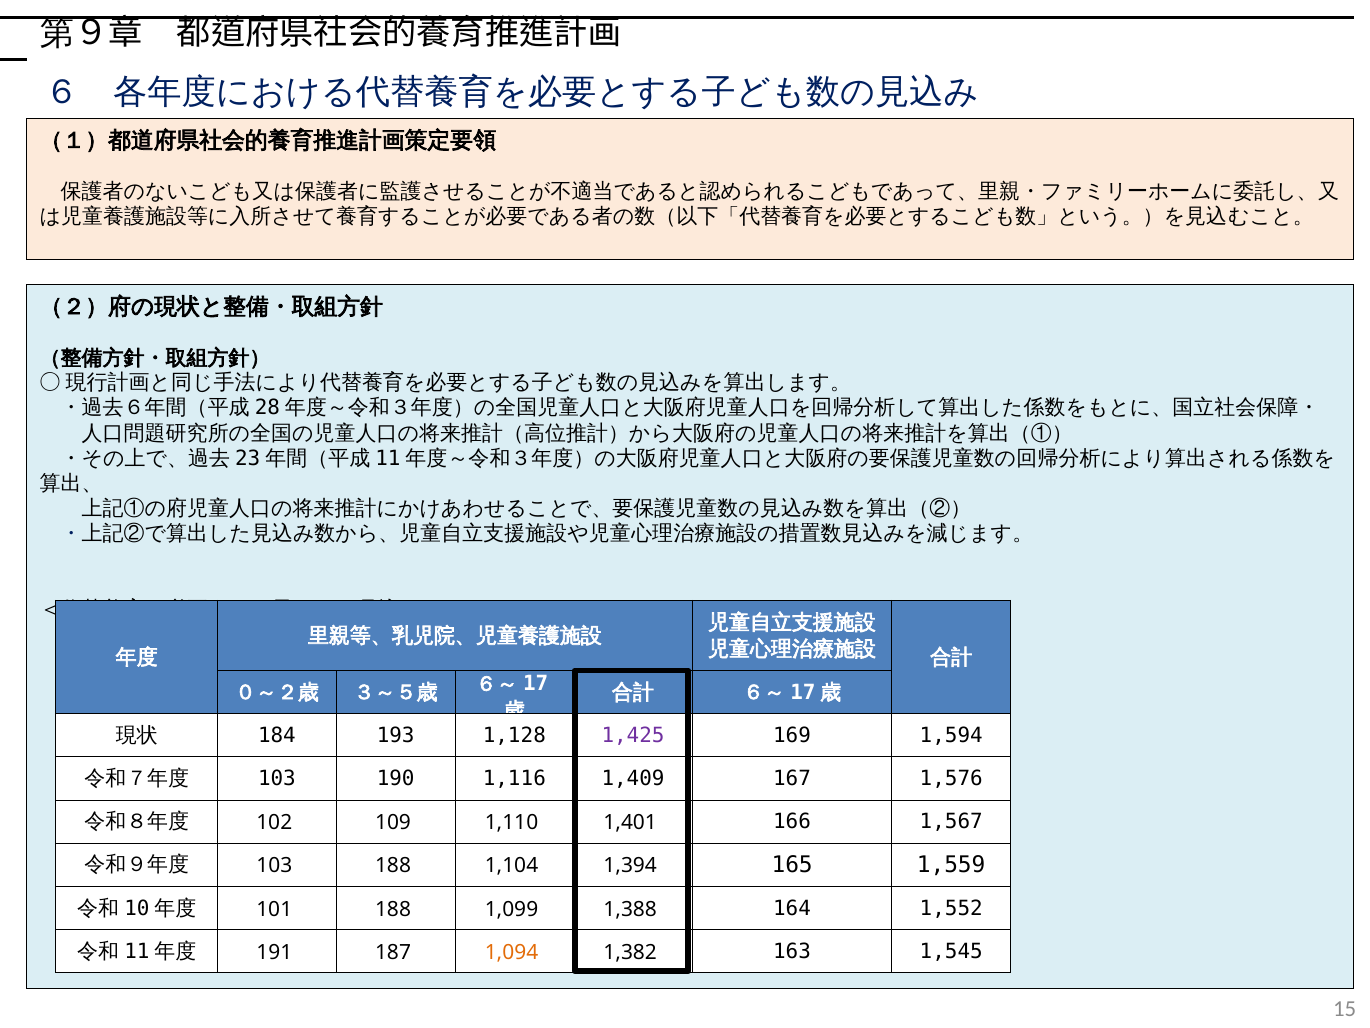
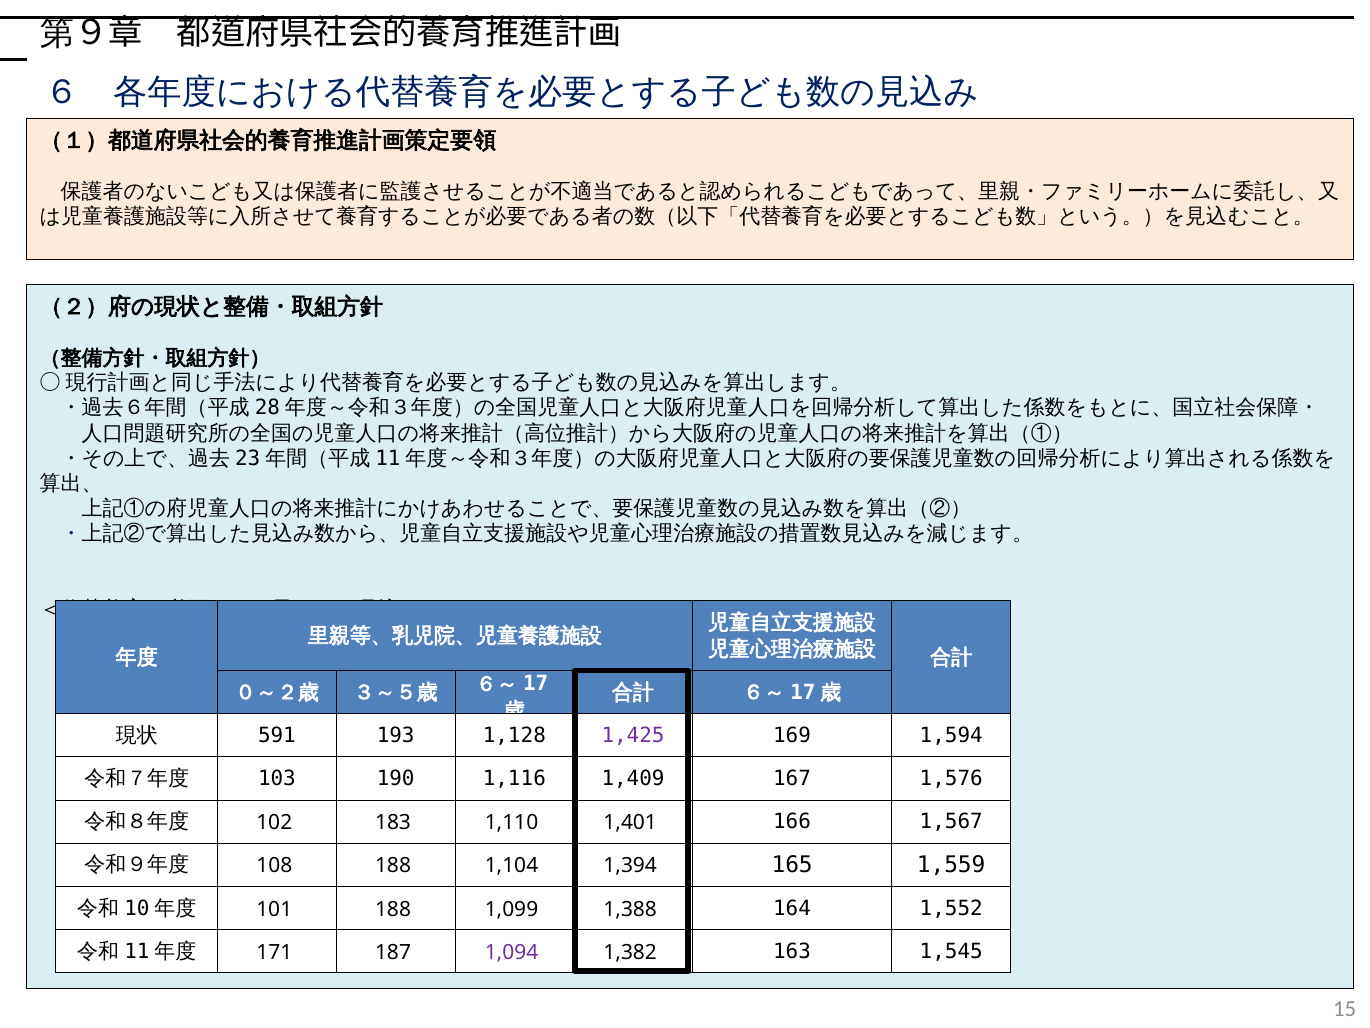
184: 184 -> 591
109: 109 -> 183
103 at (274, 866): 103 -> 108
191: 191 -> 171
1,094 colour: orange -> purple
